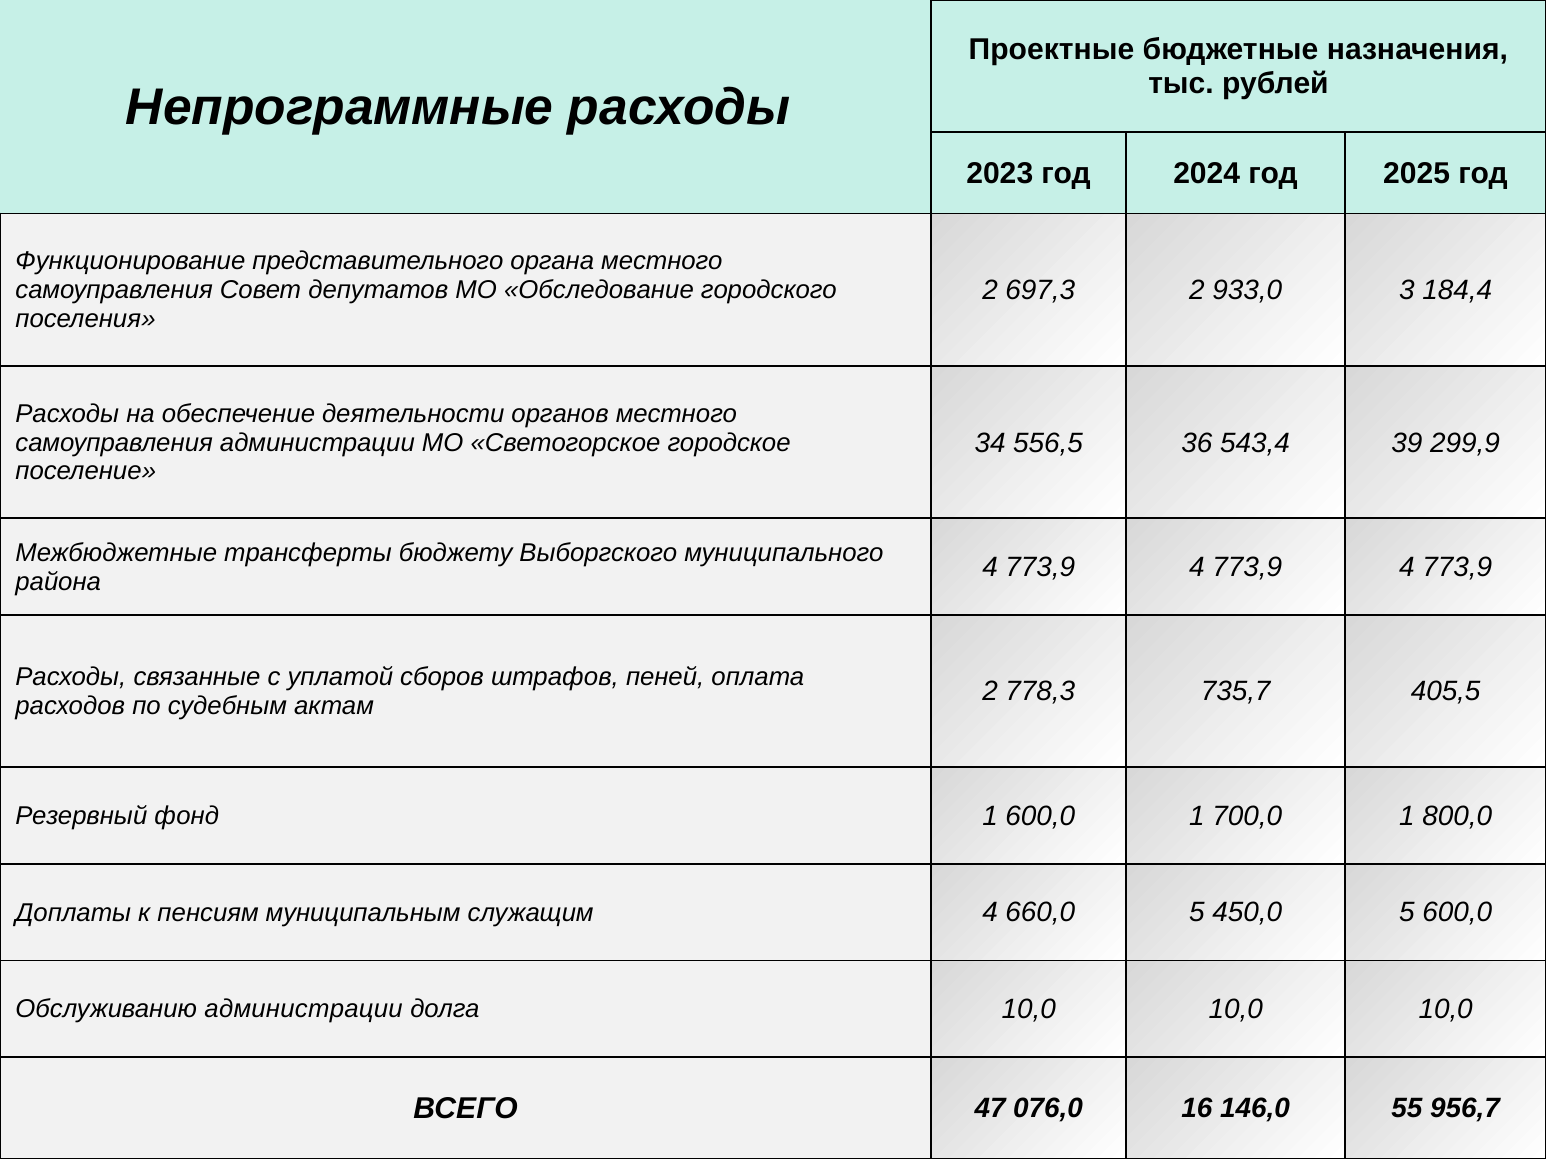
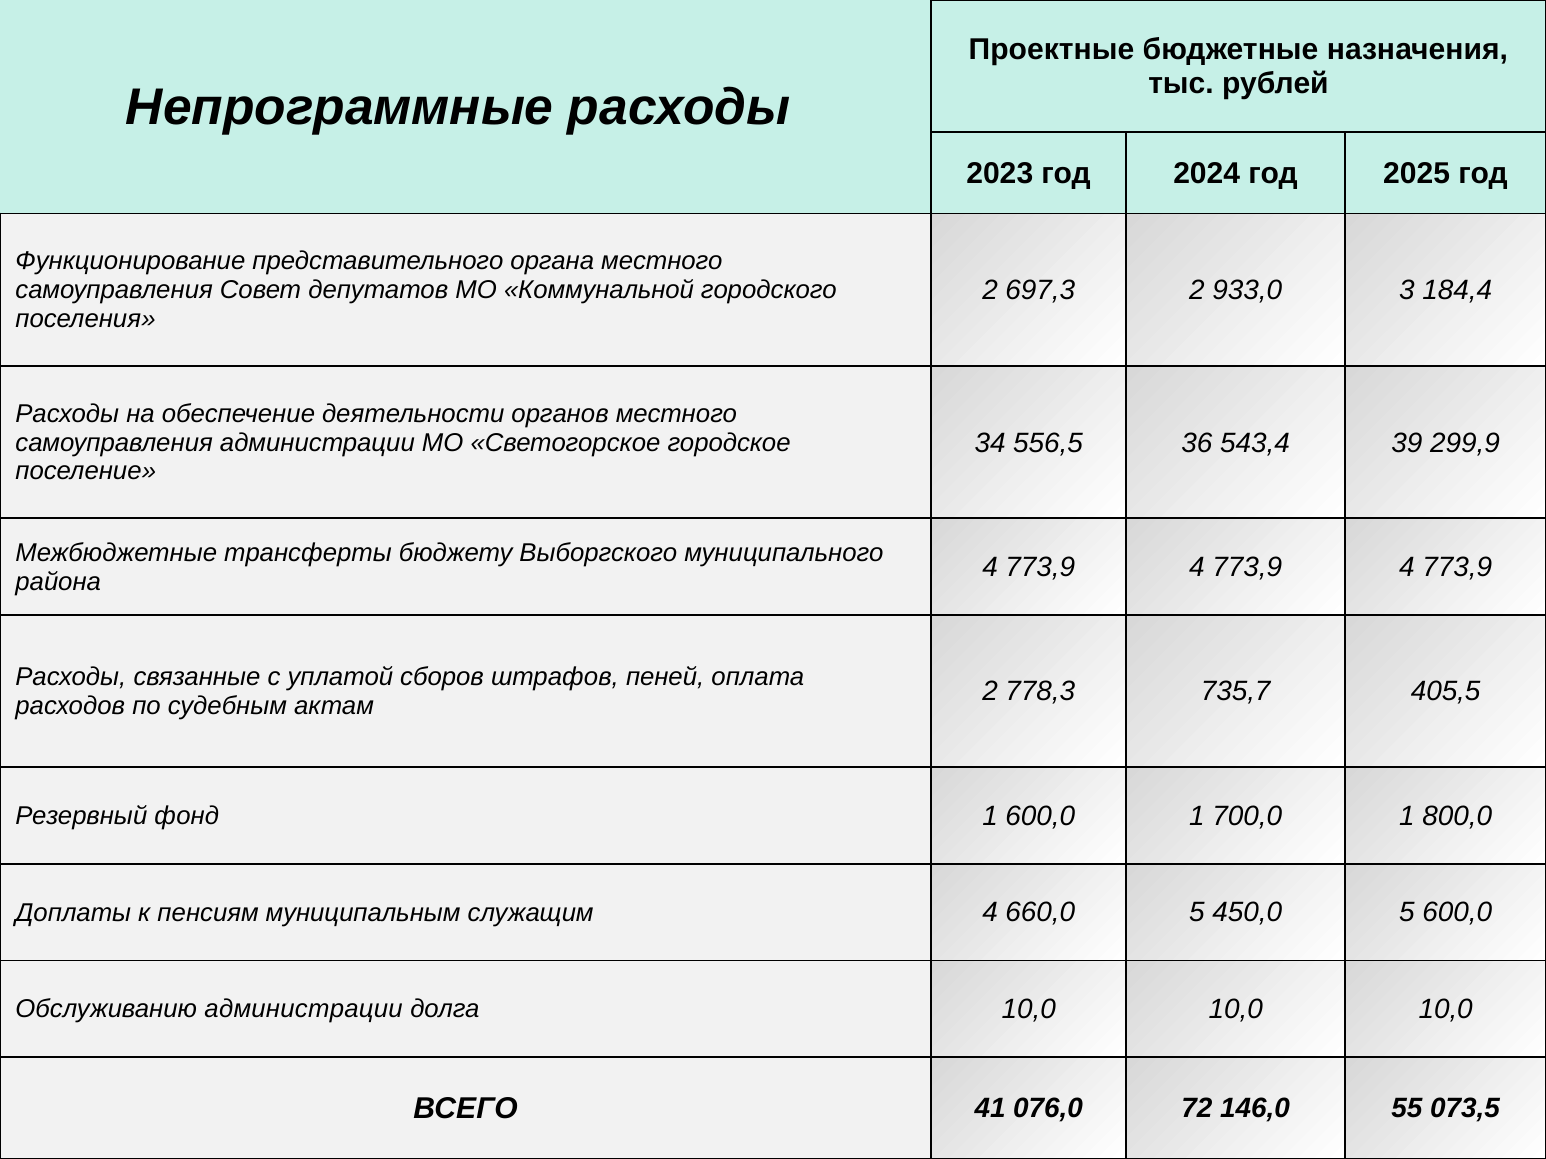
Обследование: Обследование -> Коммунальной
47: 47 -> 41
16: 16 -> 72
956,7: 956,7 -> 073,5
